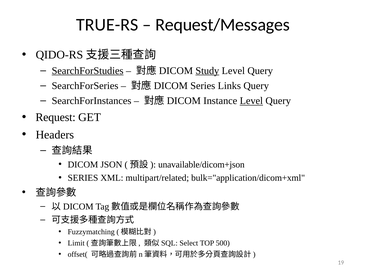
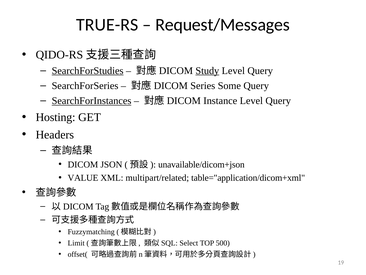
Links: Links -> Some
SearchForInstances underline: none -> present
Level at (251, 101) underline: present -> none
Request: Request -> Hosting
SERIES at (83, 178): SERIES -> VALUE
bulk="application/dicom+xml: bulk="application/dicom+xml -> table="application/dicom+xml
